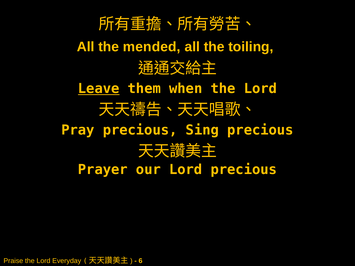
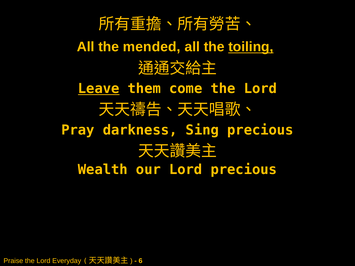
toiling underline: none -> present
when: when -> come
Pray precious: precious -> darkness
Prayer: Prayer -> Wealth
